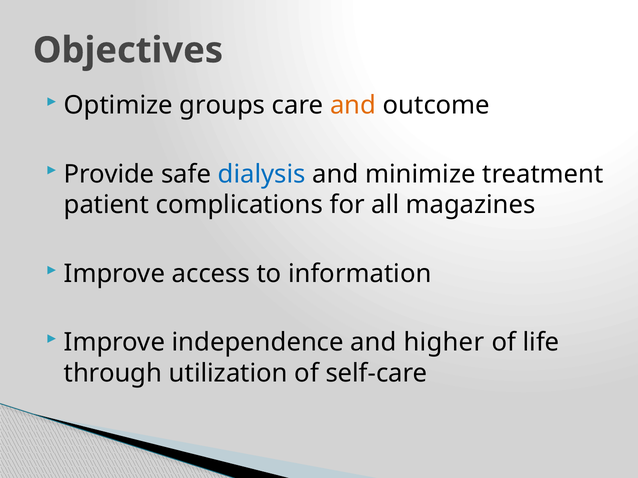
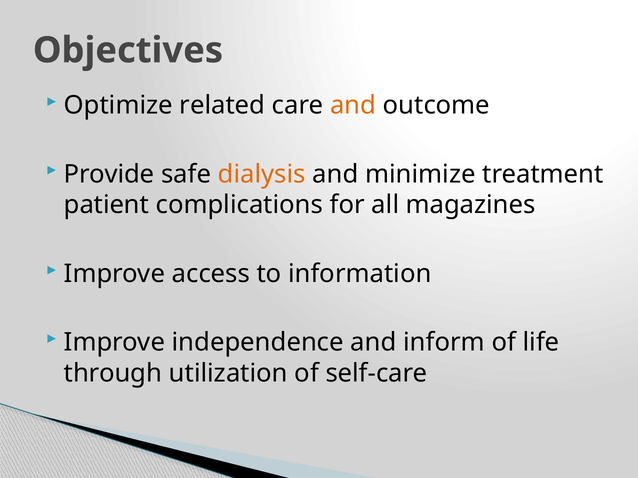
groups: groups -> related
dialysis colour: blue -> orange
higher: higher -> inform
